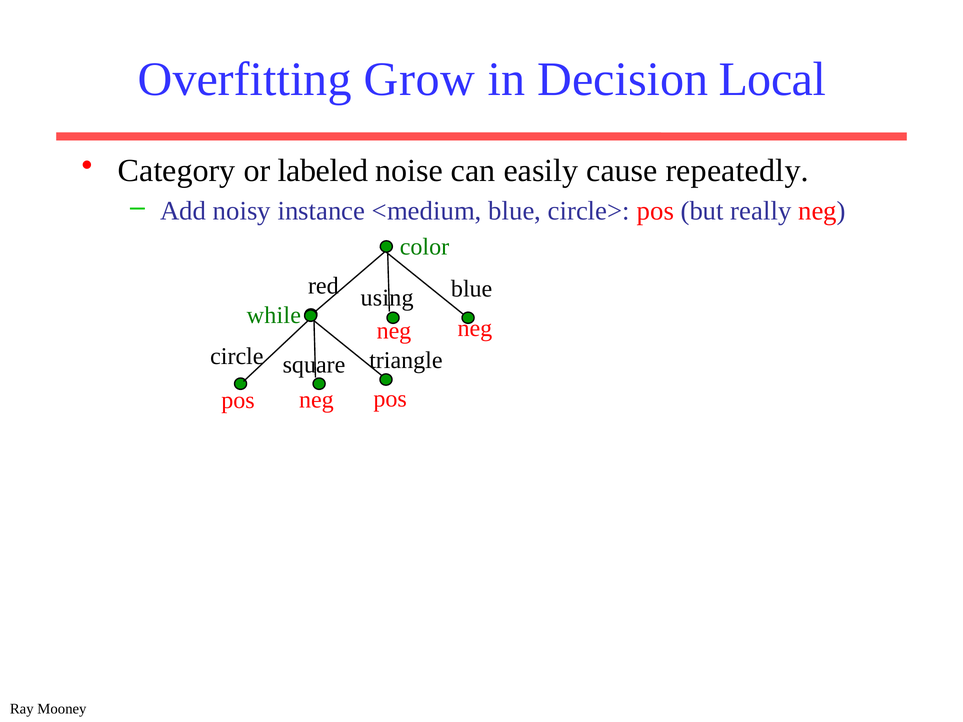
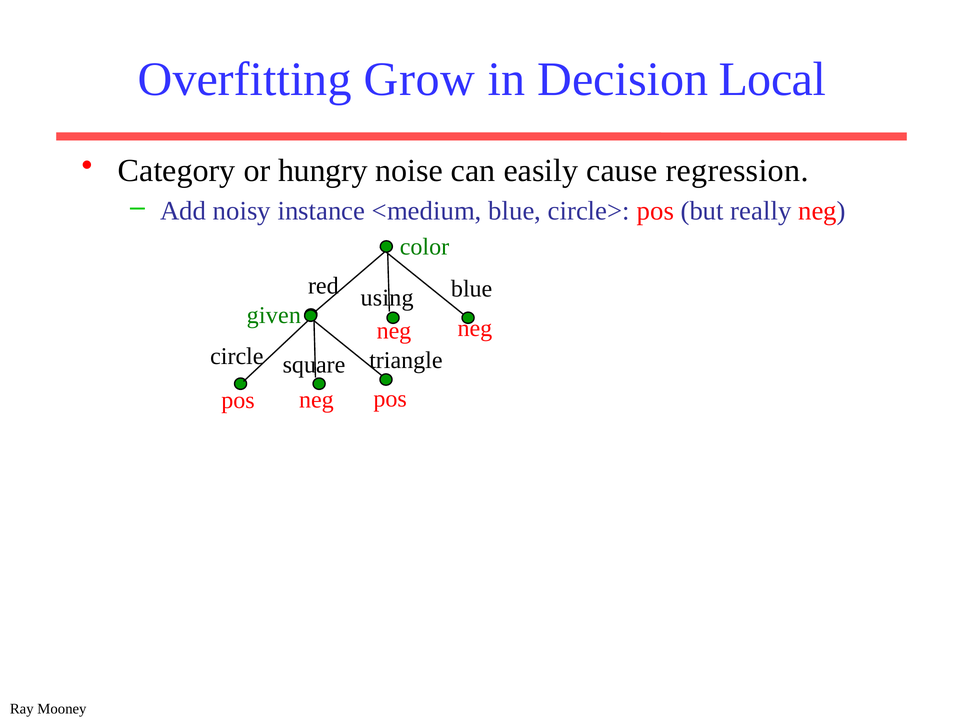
labeled: labeled -> hungry
repeatedly: repeatedly -> regression
while: while -> given
